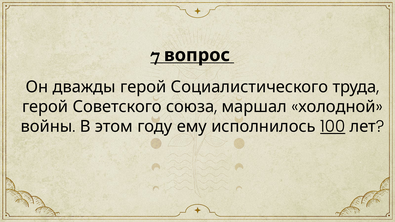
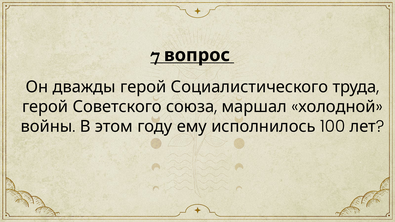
100 underline: present -> none
